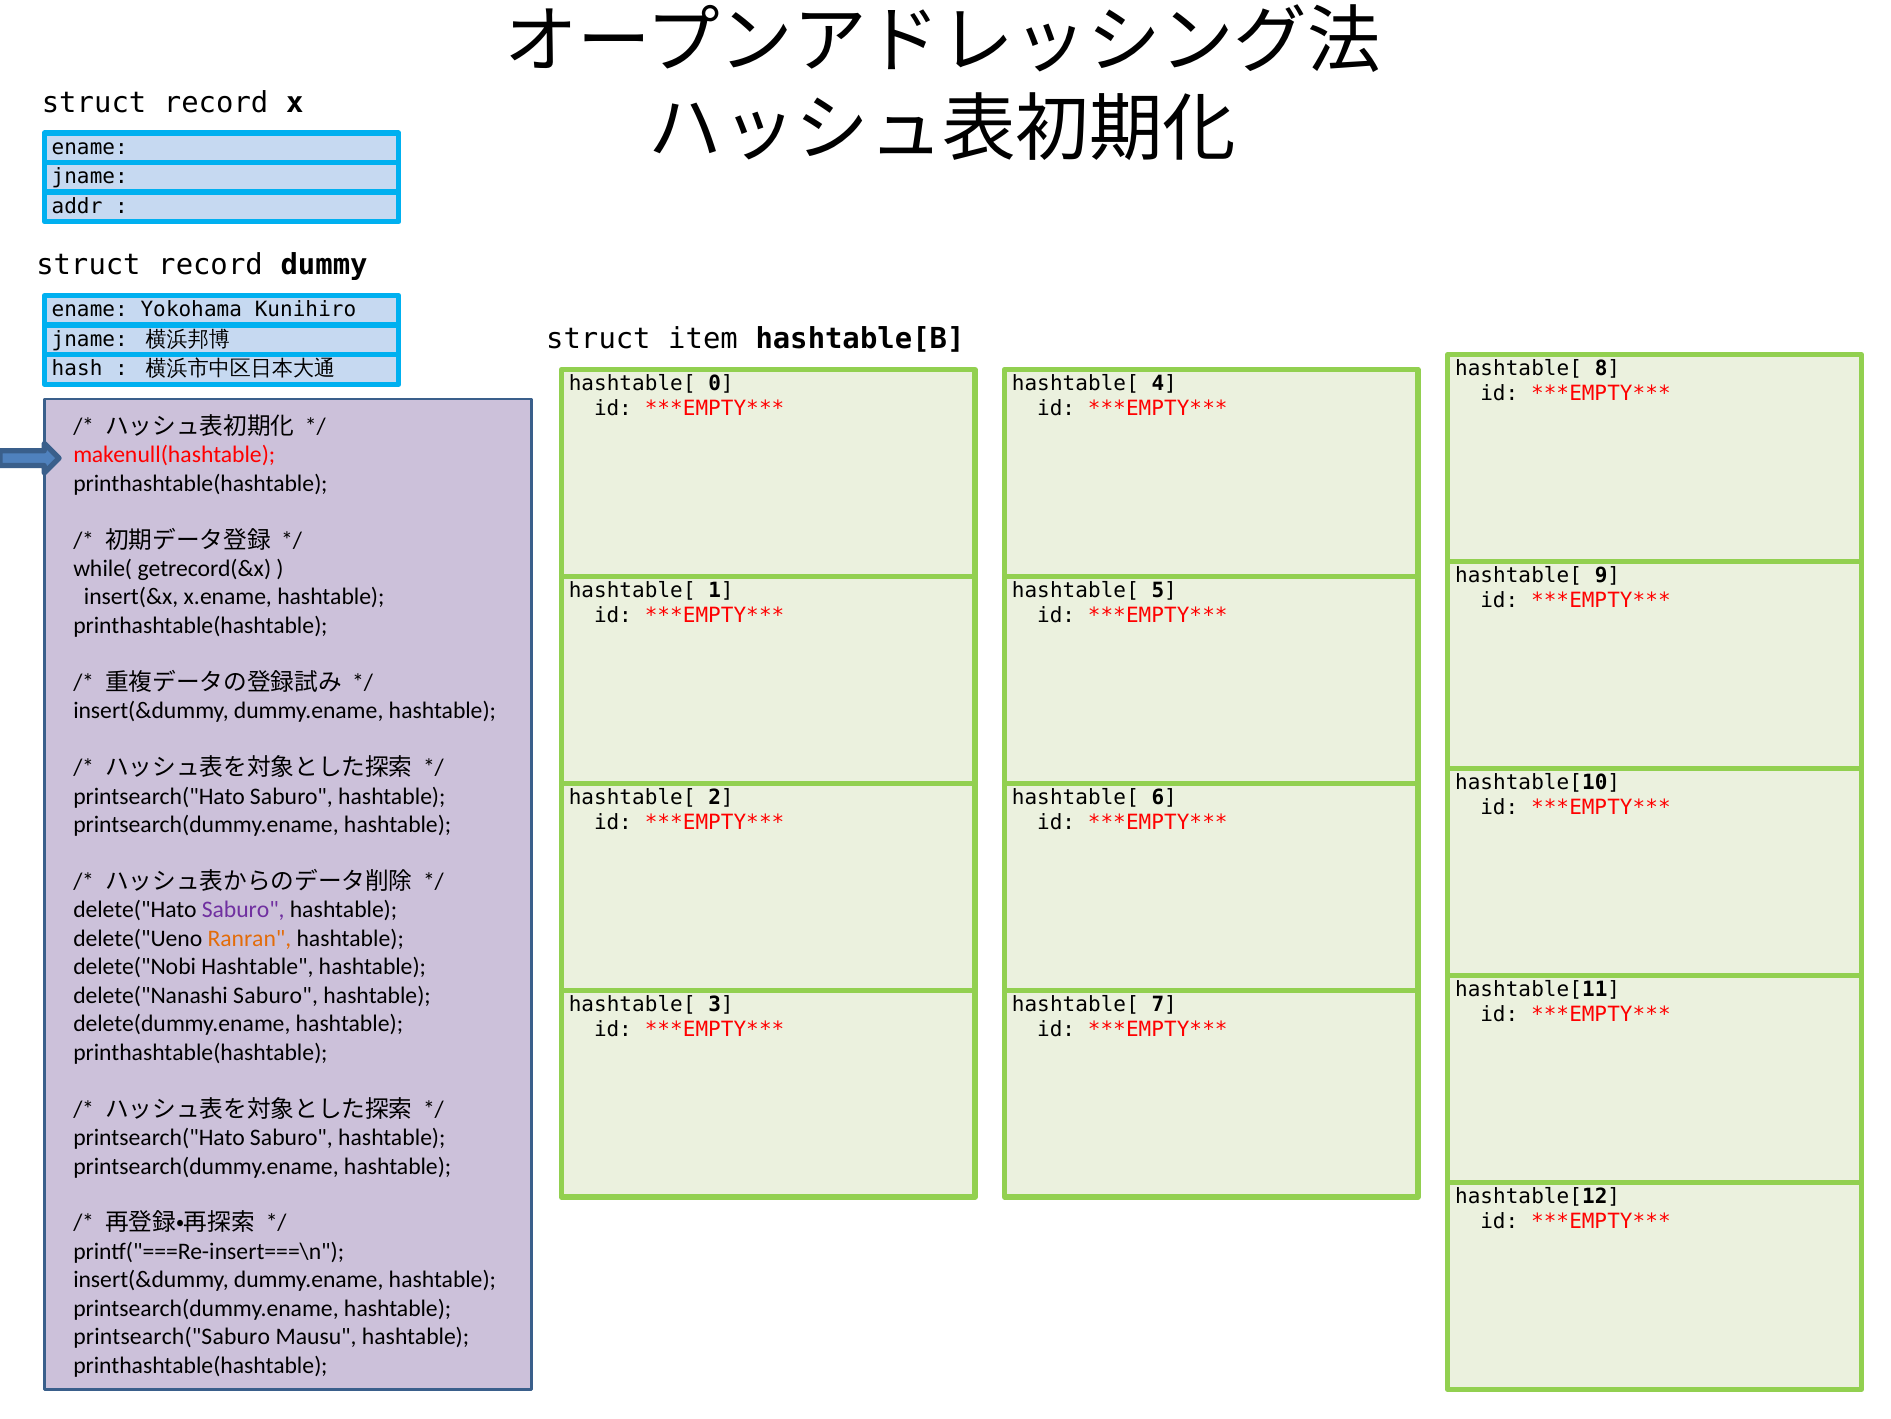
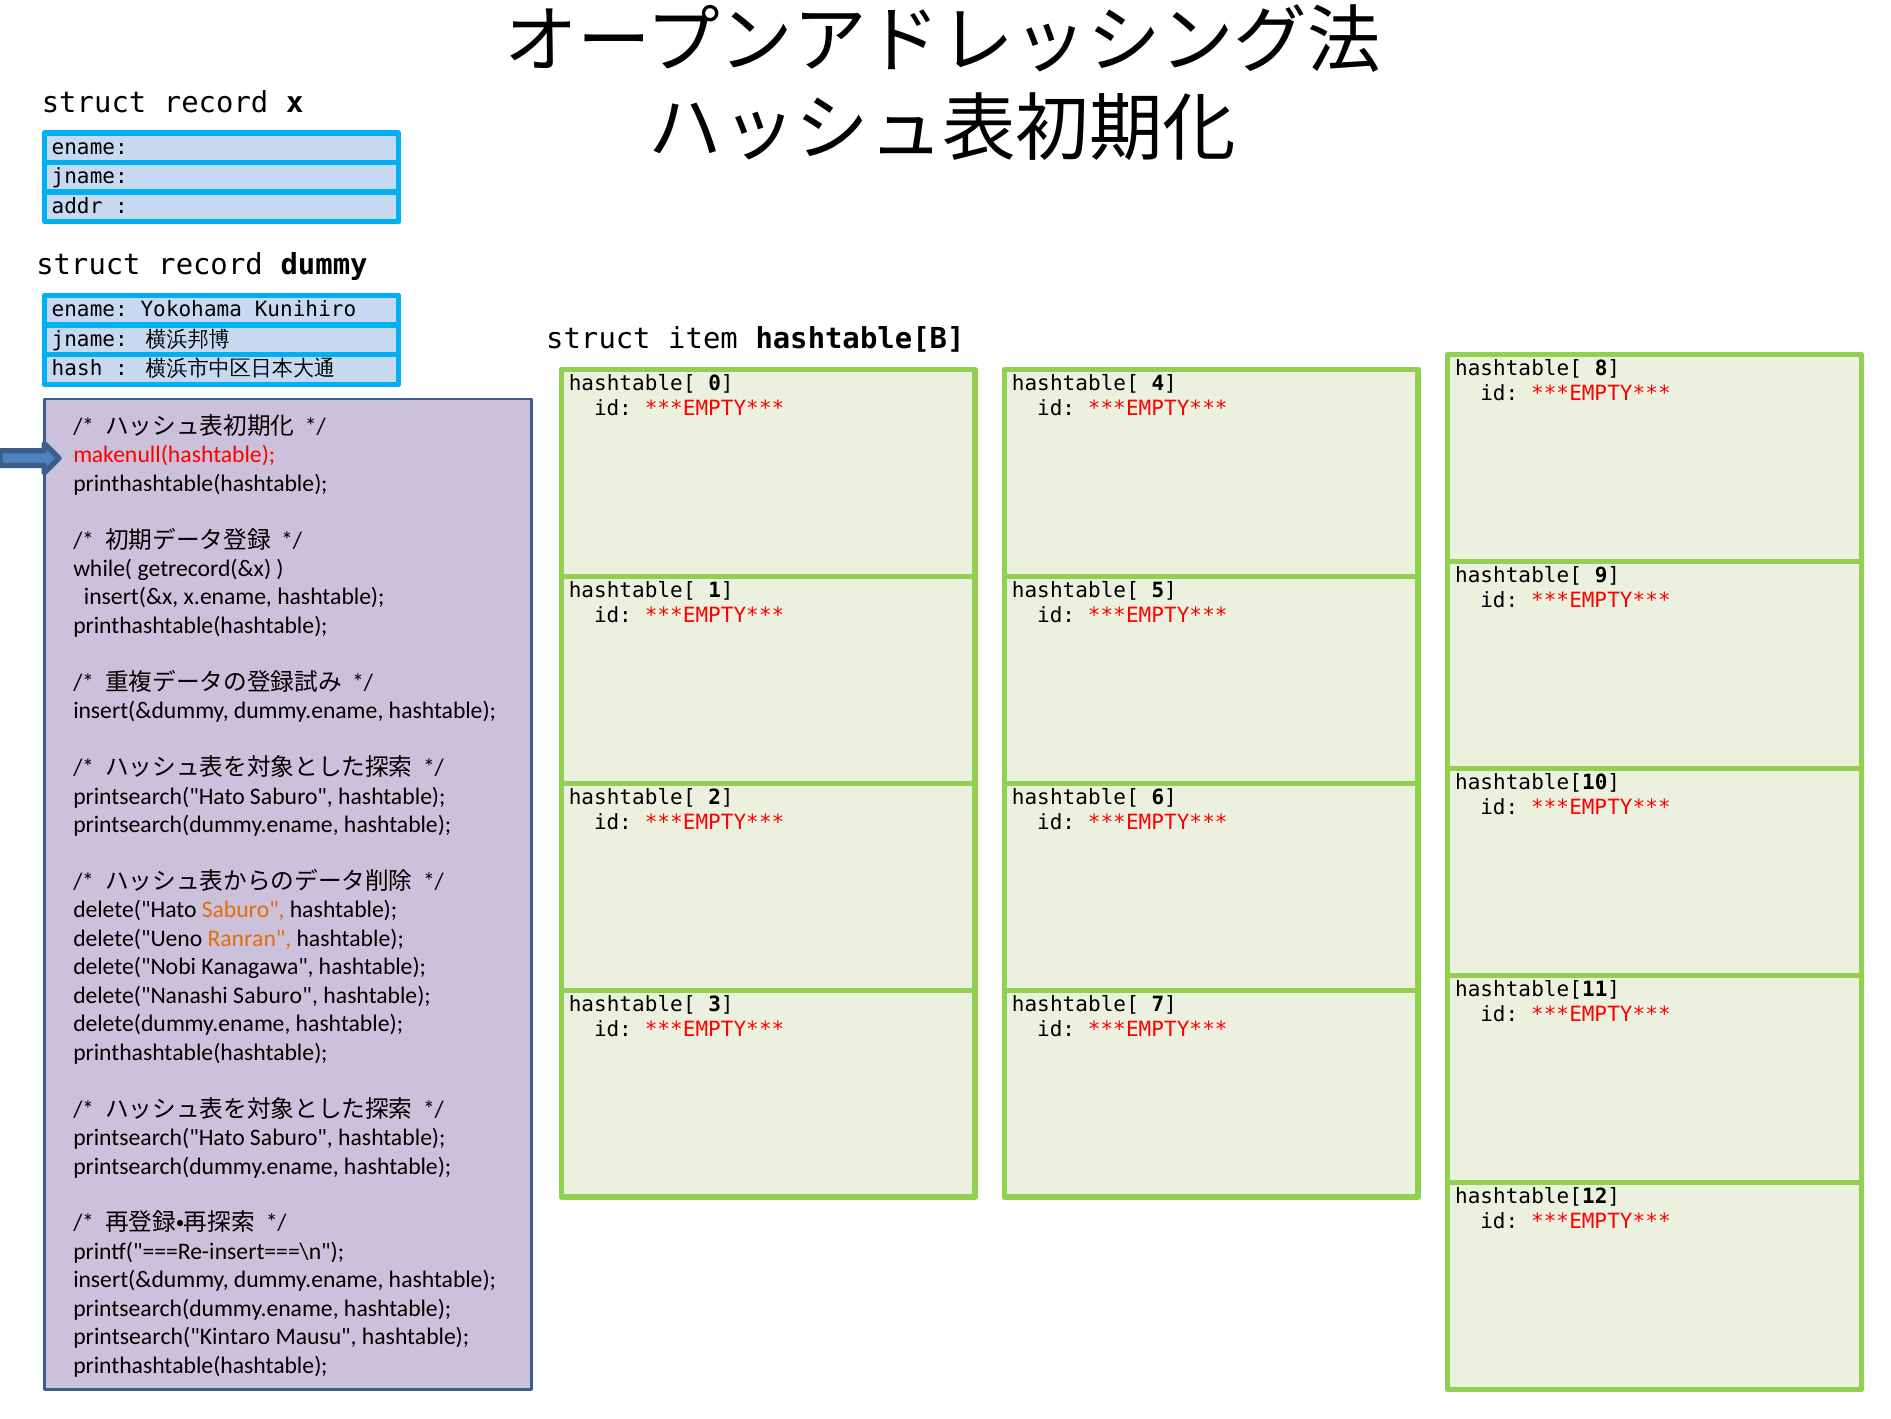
Saburo at (243, 910) colour: purple -> orange
delete("Nobi Hashtable: Hashtable -> Kanagawa
printsearch("Saburo: printsearch("Saburo -> printsearch("Kintaro
